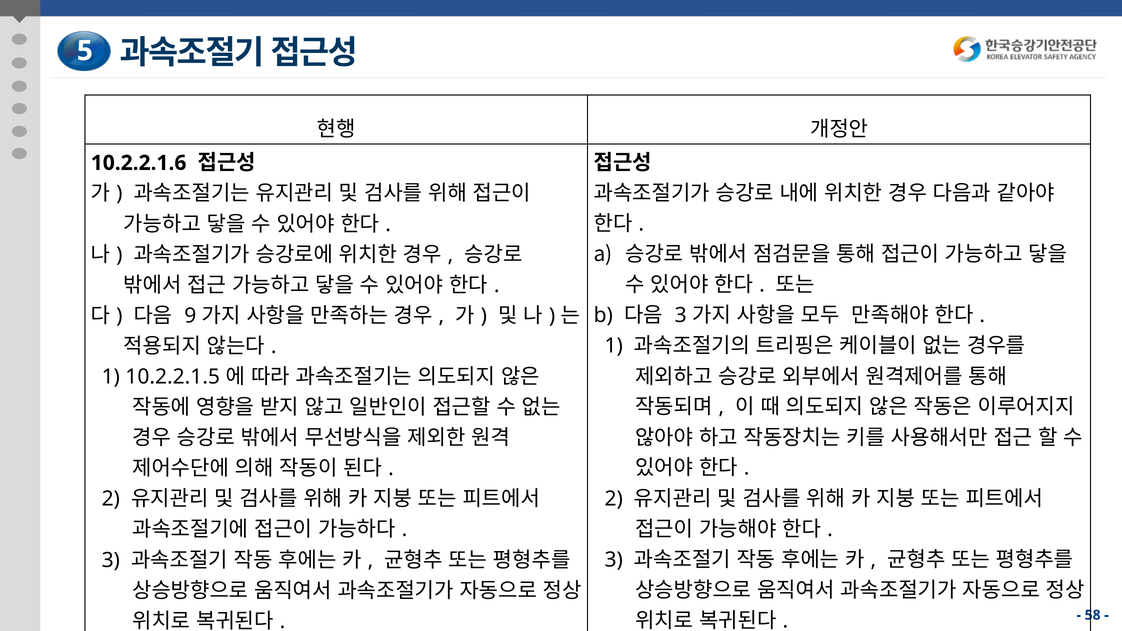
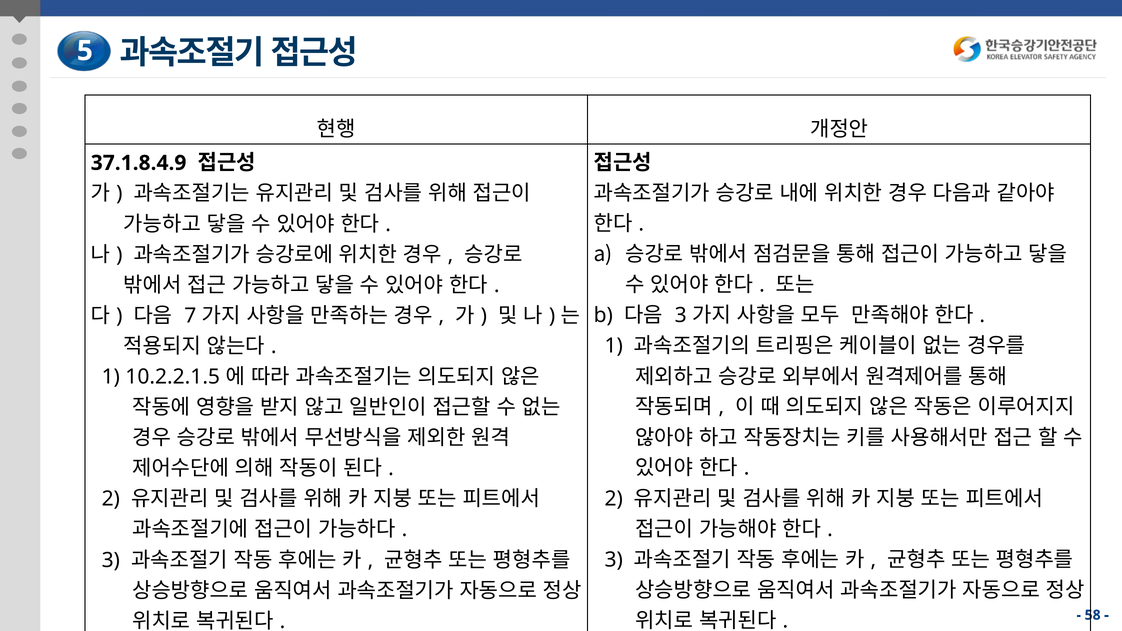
10.2.2.1.6: 10.2.2.1.6 -> 37.1.8.4.9
9: 9 -> 7
